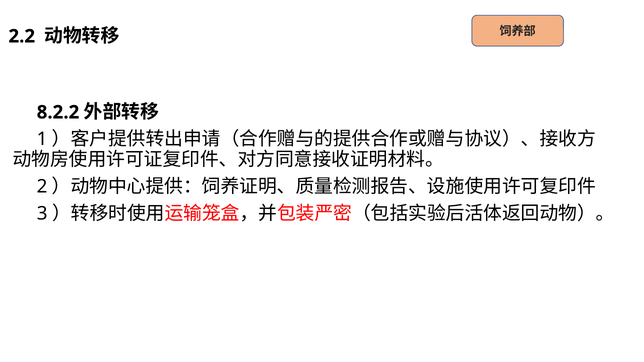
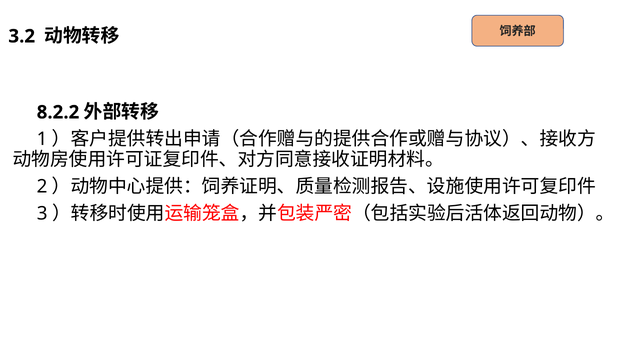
2.2: 2.2 -> 3.2
